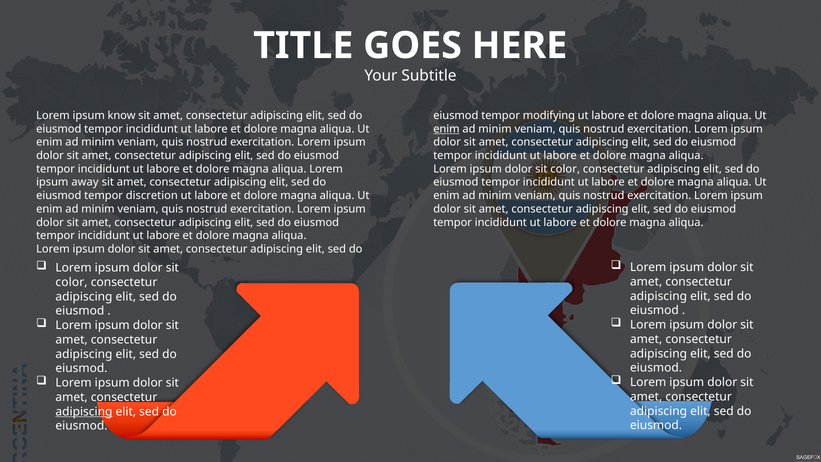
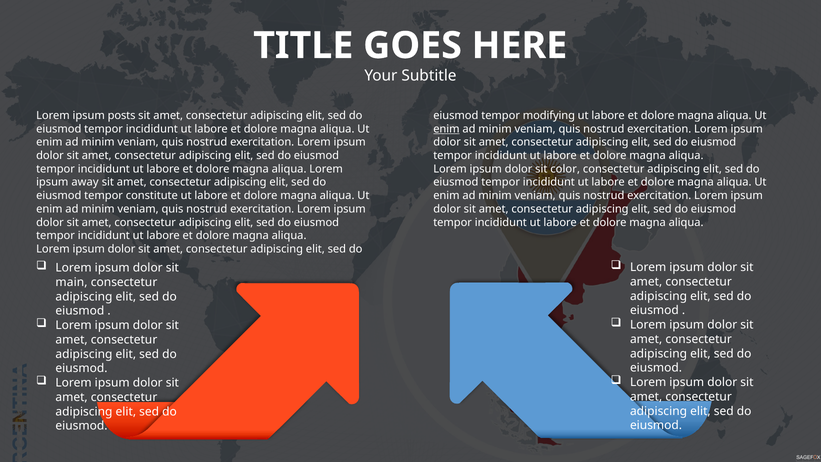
know: know -> posts
discretion: discretion -> constitute
color at (72, 282): color -> main
adipiscing at (84, 411) underline: present -> none
